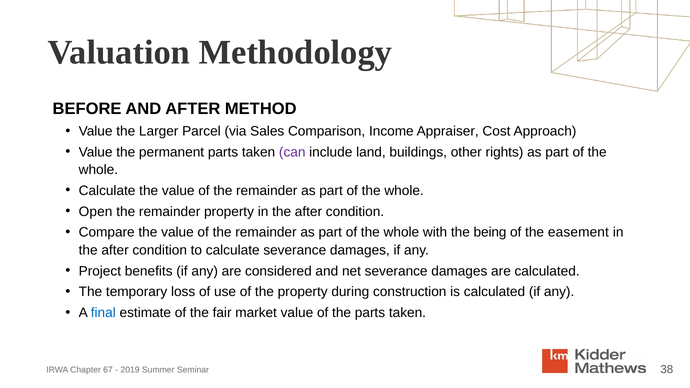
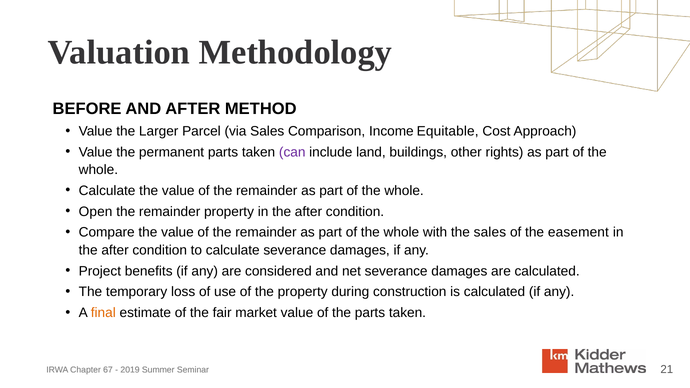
Appraiser: Appraiser -> Equitable
the being: being -> sales
final colour: blue -> orange
38: 38 -> 21
